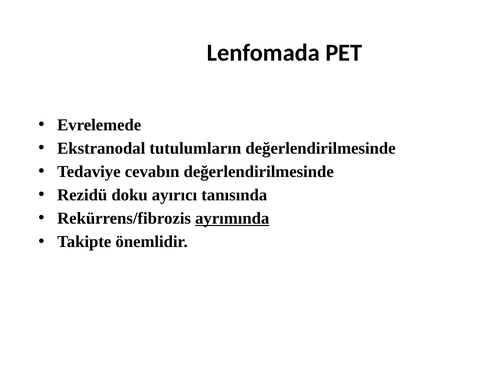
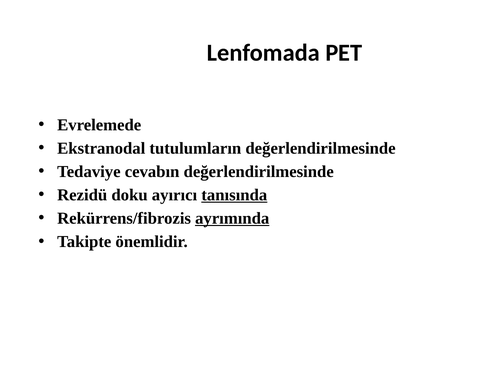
tanısında underline: none -> present
